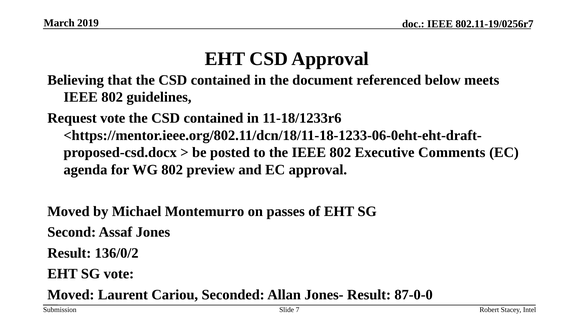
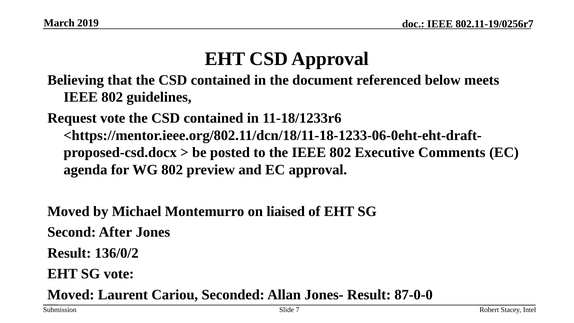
passes: passes -> liaised
Assaf: Assaf -> After
